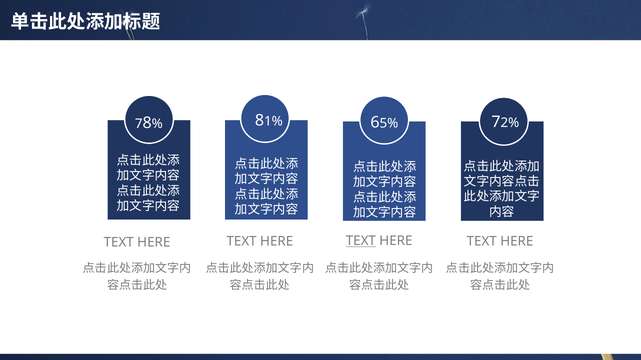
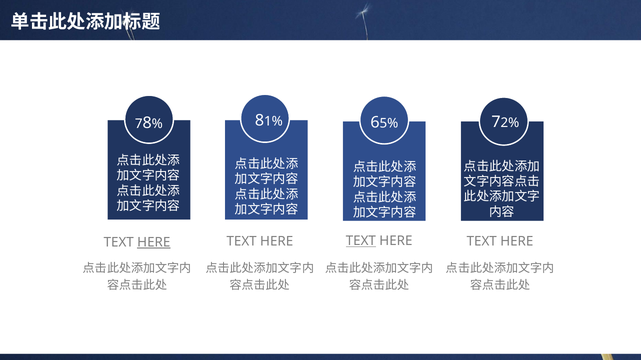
HERE at (154, 243) underline: none -> present
